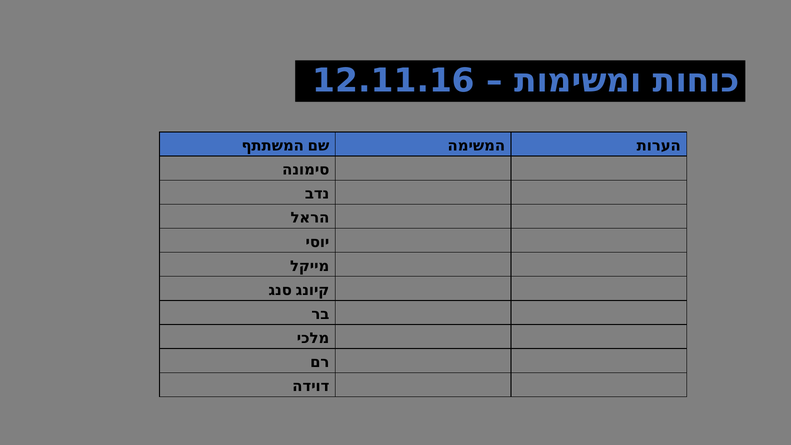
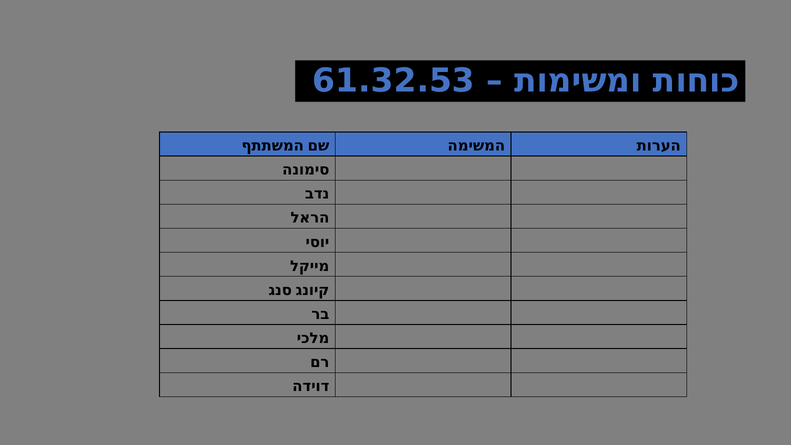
12.11.16: 12.11.16 -> 61.32.53
